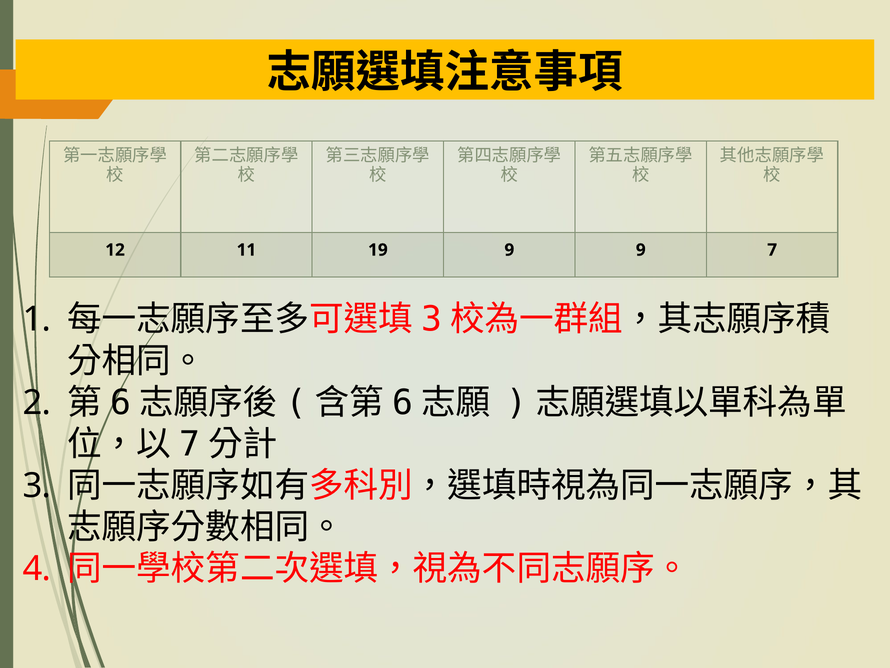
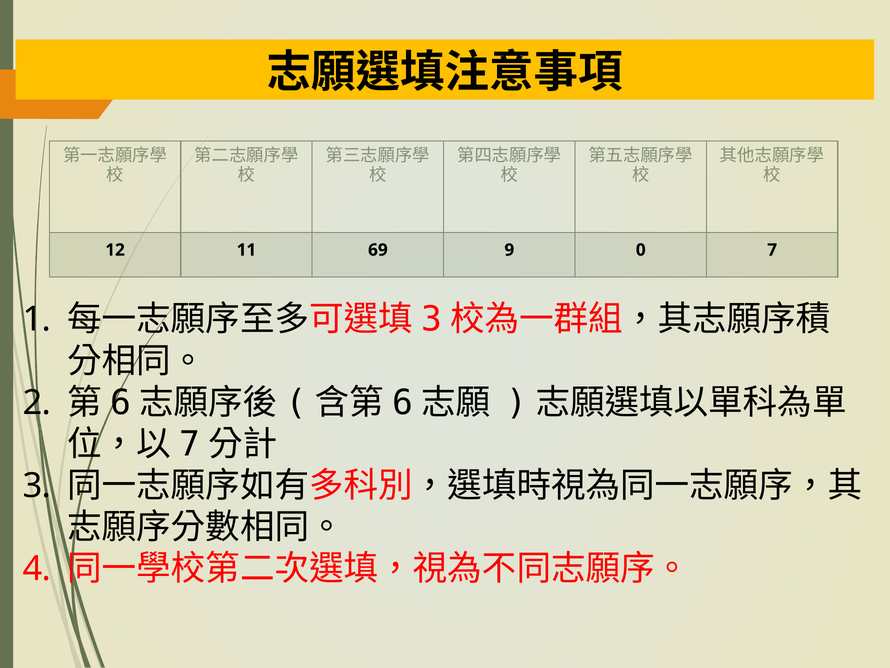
19: 19 -> 69
9 9: 9 -> 0
